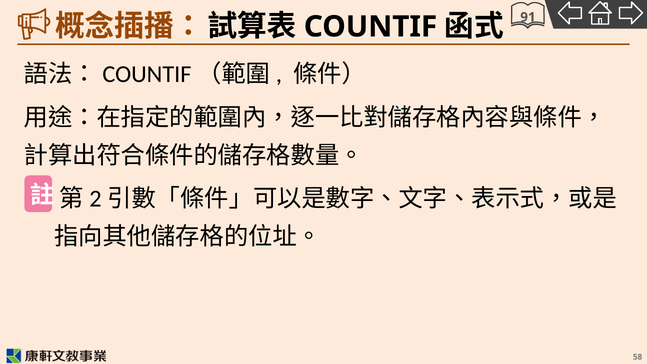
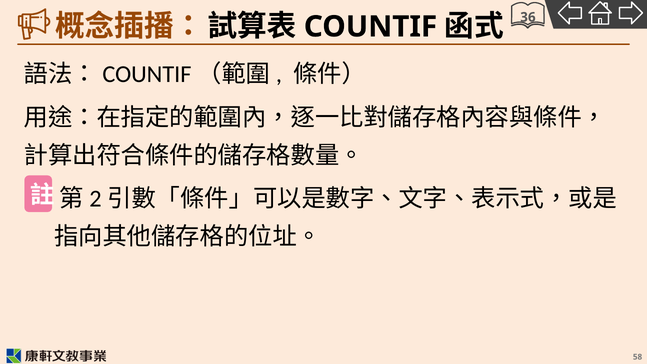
91: 91 -> 36
